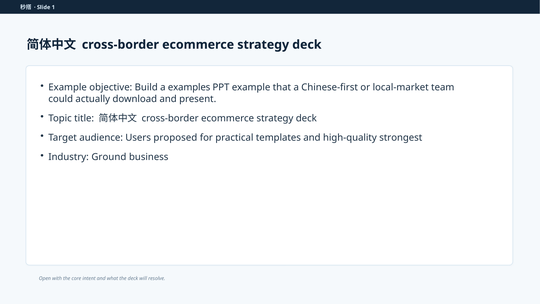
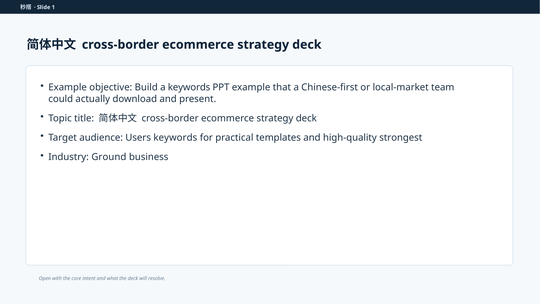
a examples: examples -> keywords
Users proposed: proposed -> keywords
